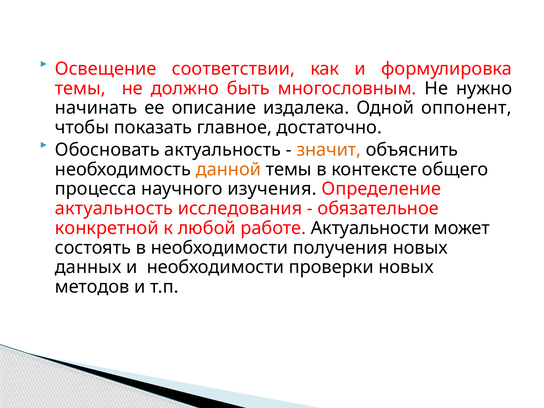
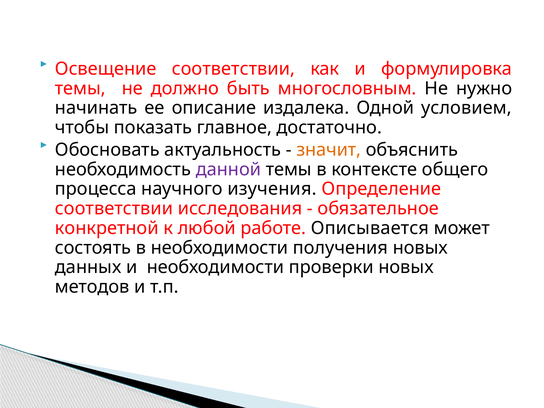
оппонент: оппонент -> условием
данной colour: orange -> purple
актуальность at (114, 209): актуальность -> соответствии
Актуальности: Актуальности -> Описывается
